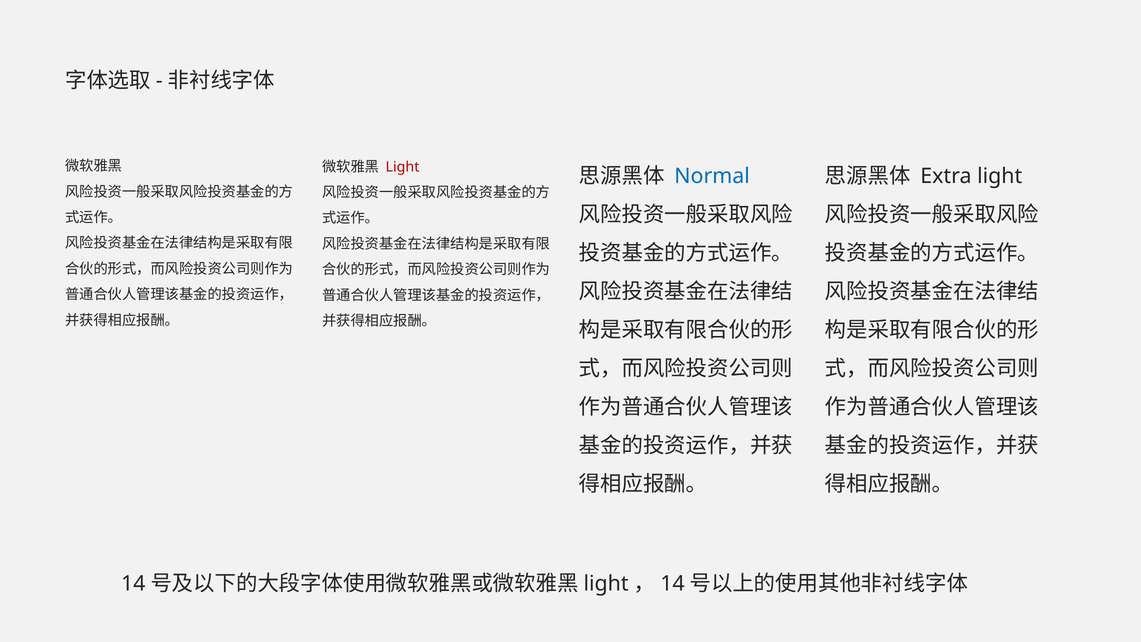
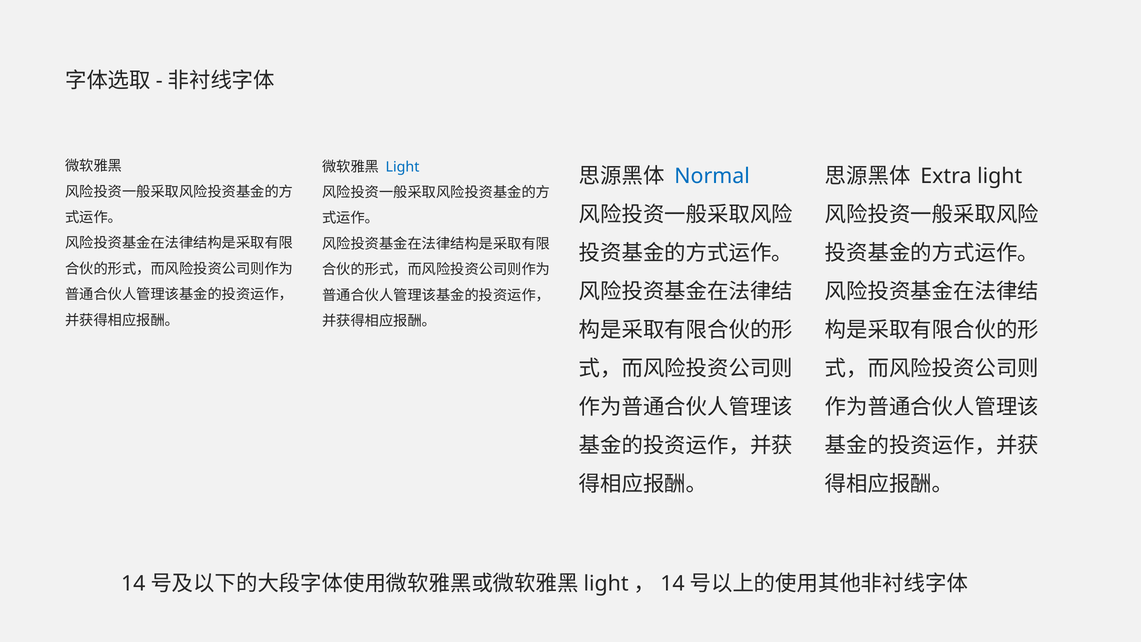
Light at (403, 167) colour: red -> blue
